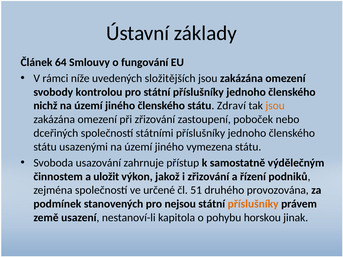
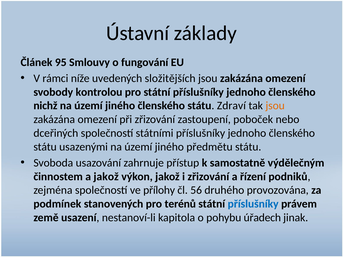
64: 64 -> 95
vymezena: vymezena -> předmětu
a uložit: uložit -> jakož
určené: určené -> přílohy
51: 51 -> 56
nejsou: nejsou -> terénů
příslušníky at (253, 204) colour: orange -> blue
horskou: horskou -> úřadech
